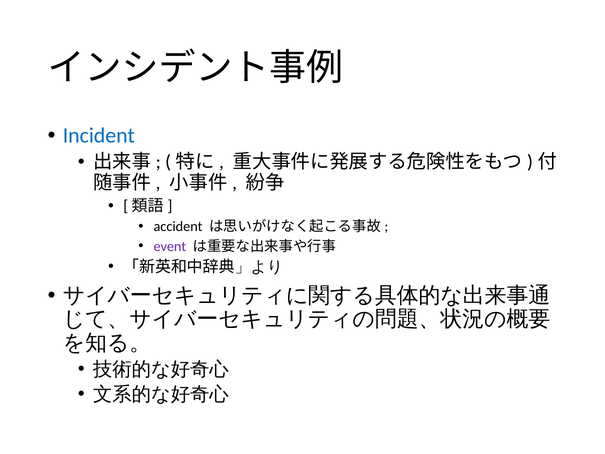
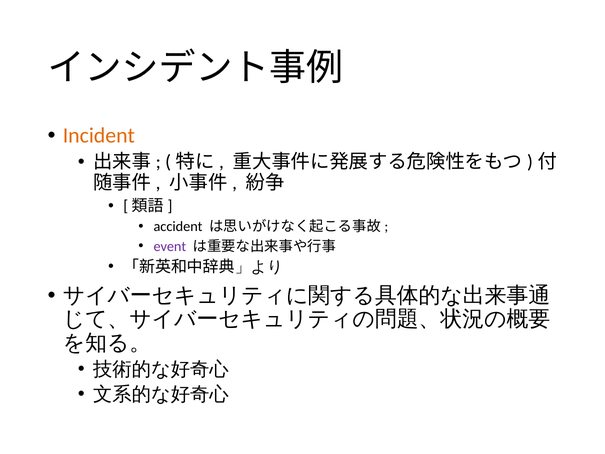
Incident colour: blue -> orange
